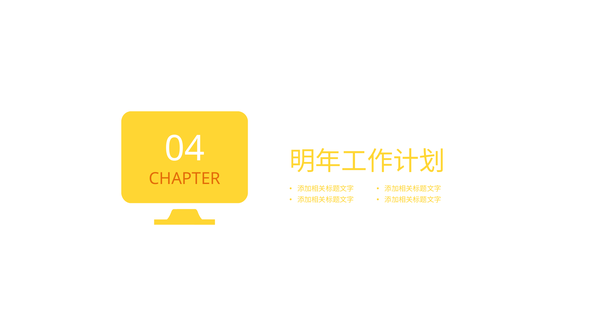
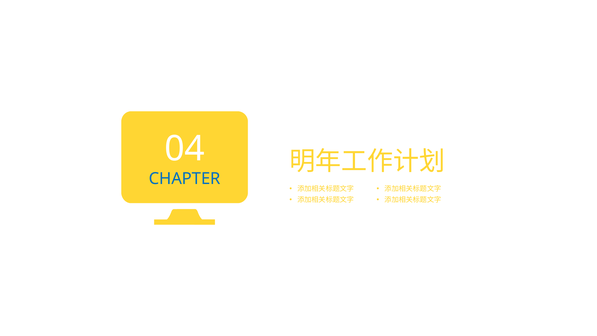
CHAPTER colour: orange -> blue
